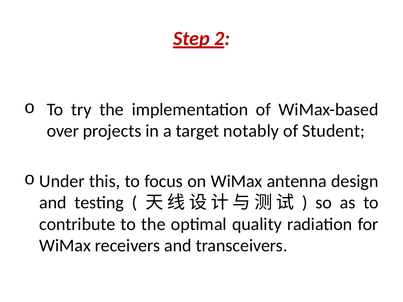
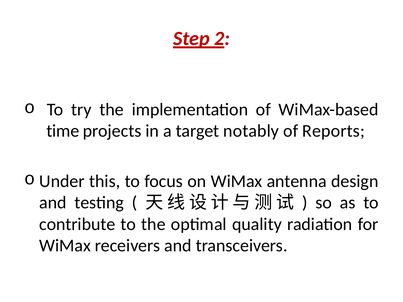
over: over -> time
Student: Student -> Reports
